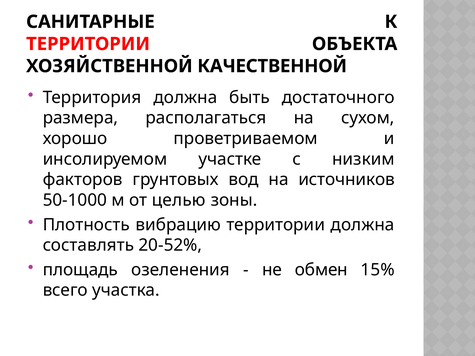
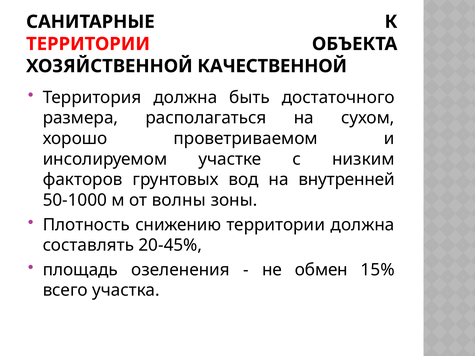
источников: источников -> внутренней
целью: целью -> волны
вибрацию: вибрацию -> снижению
20-52%: 20-52% -> 20-45%
